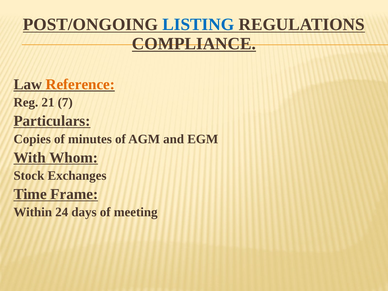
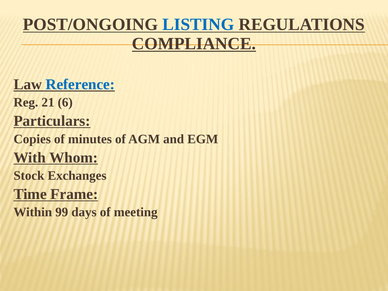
Reference colour: orange -> blue
7: 7 -> 6
24: 24 -> 99
